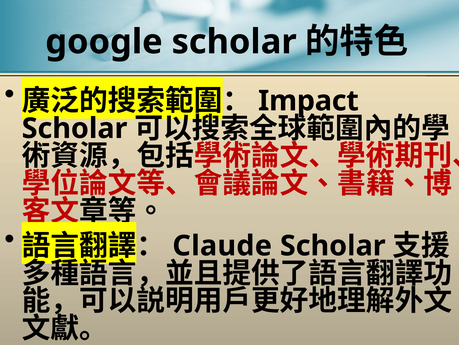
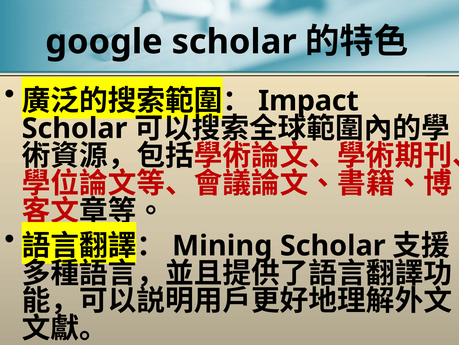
Claude: Claude -> Mining
